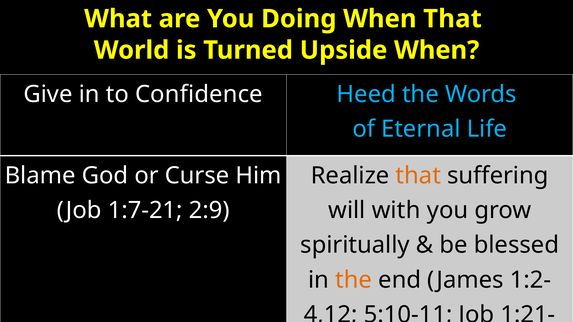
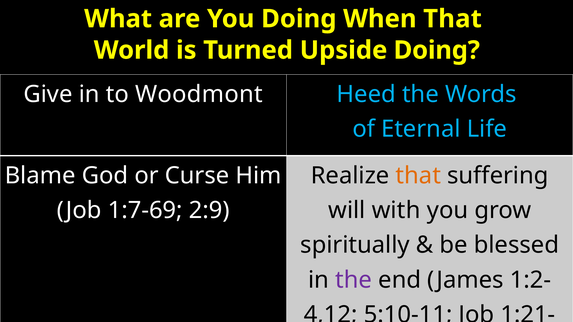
Upside When: When -> Doing
Confidence: Confidence -> Woodmont
1:7-21: 1:7-21 -> 1:7-69
the at (354, 280) colour: orange -> purple
